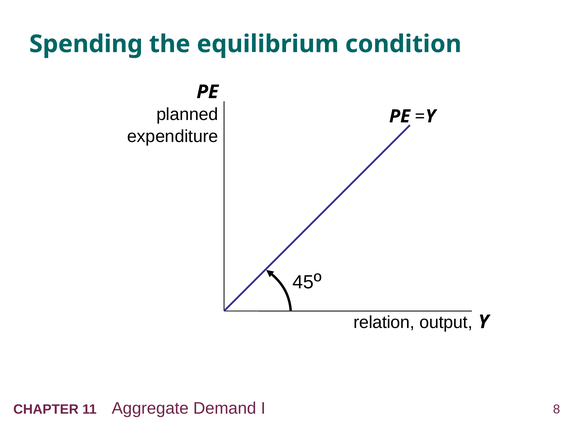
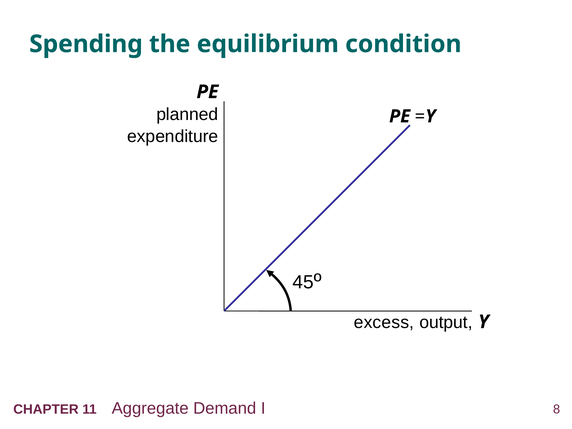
relation: relation -> excess
